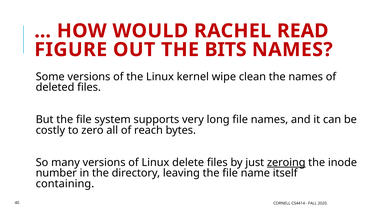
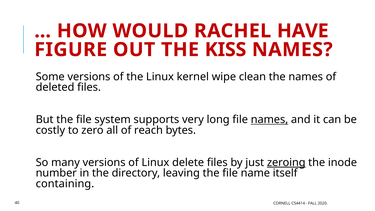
READ: READ -> HAVE
BITS: BITS -> KISS
names at (269, 120) underline: none -> present
